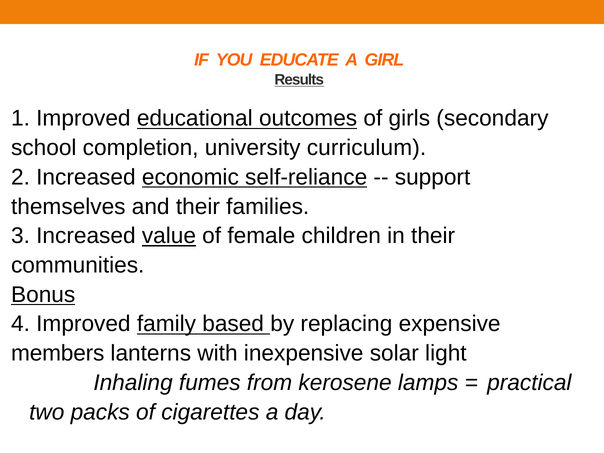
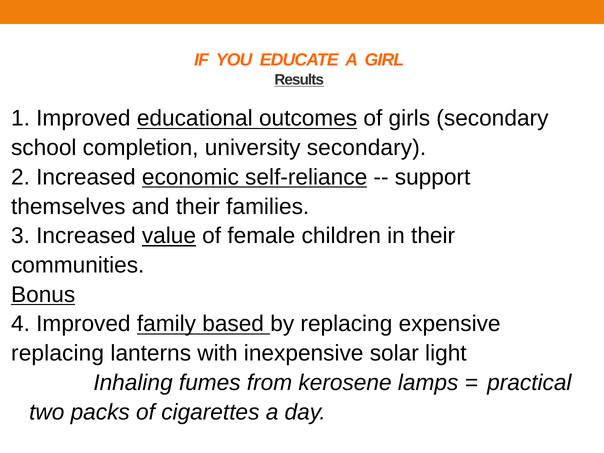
university curriculum: curriculum -> secondary
members at (58, 353): members -> replacing
